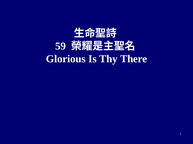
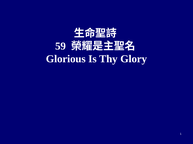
There: There -> Glory
